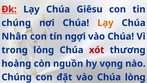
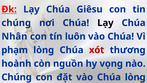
Lạy at (105, 23) colour: orange -> black
ngợi: ngợi -> luôn
trong: trong -> phạm
hoàng: hoàng -> hoành
